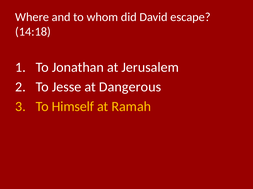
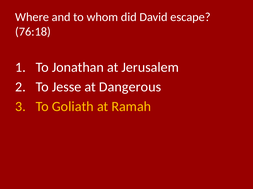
14:18: 14:18 -> 76:18
Himself: Himself -> Goliath
